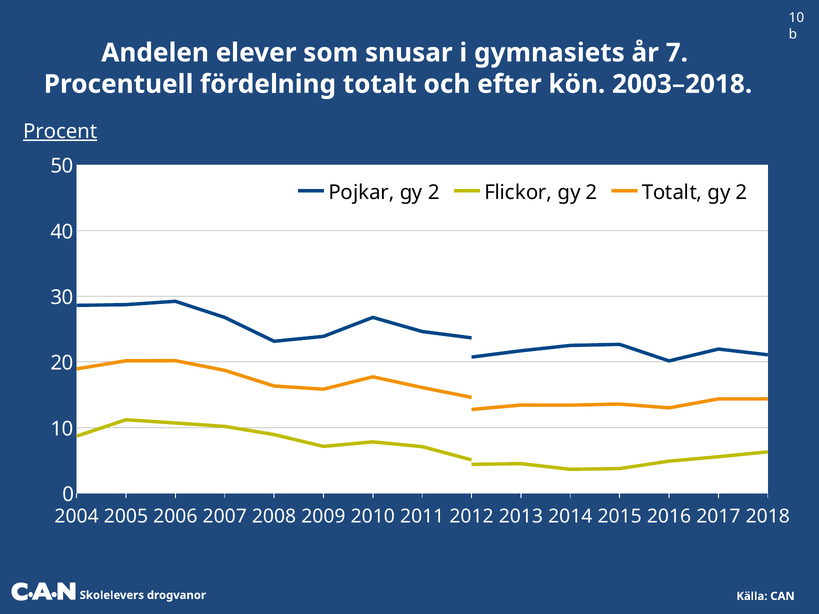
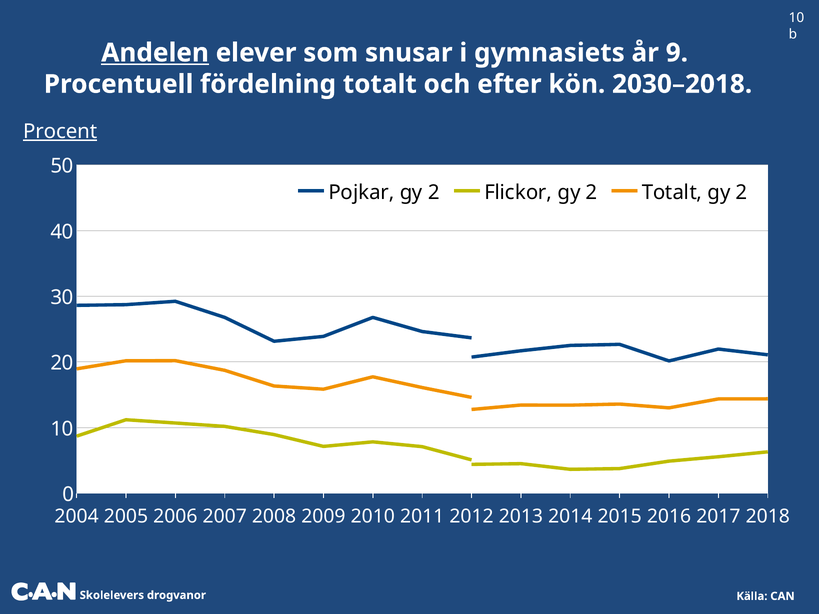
Andelen underline: none -> present
7: 7 -> 9
2003–2018: 2003–2018 -> 2030–2018
